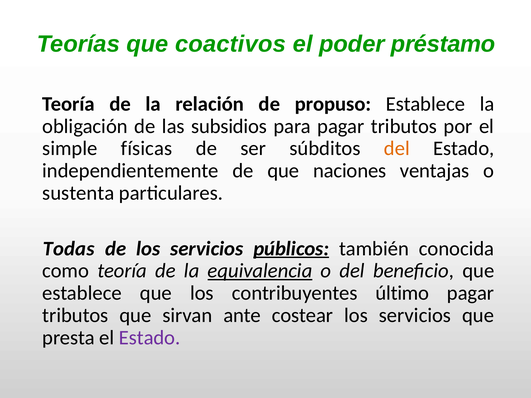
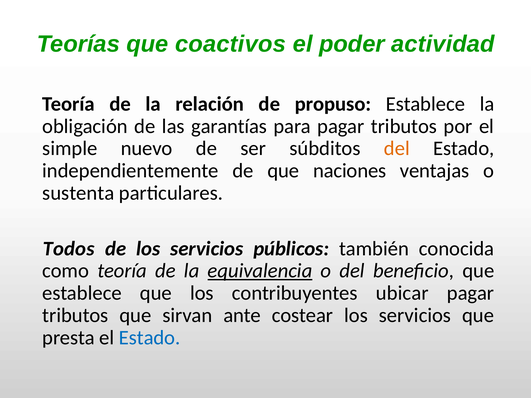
préstamo: préstamo -> actividad
subsidios: subsidios -> garantías
físicas: físicas -> nuevo
Todas: Todas -> Todos
públicos underline: present -> none
último: último -> ubicar
Estado at (150, 338) colour: purple -> blue
